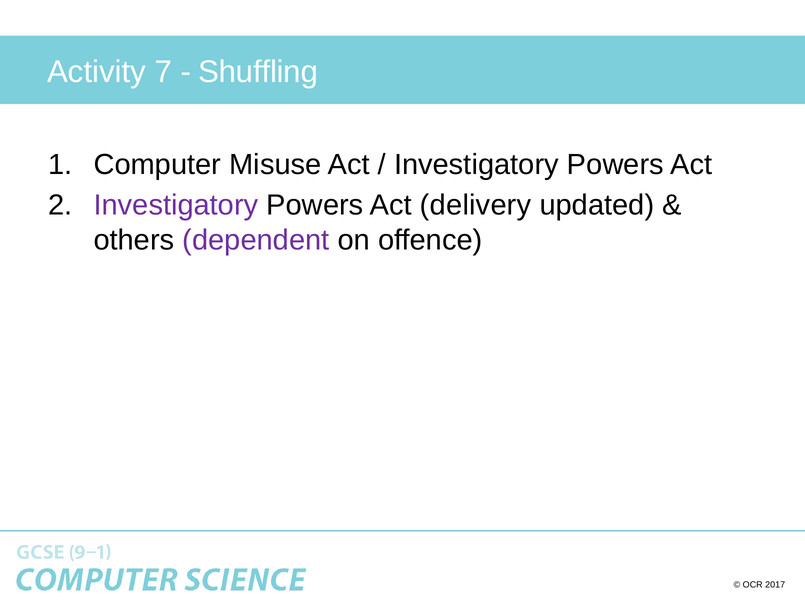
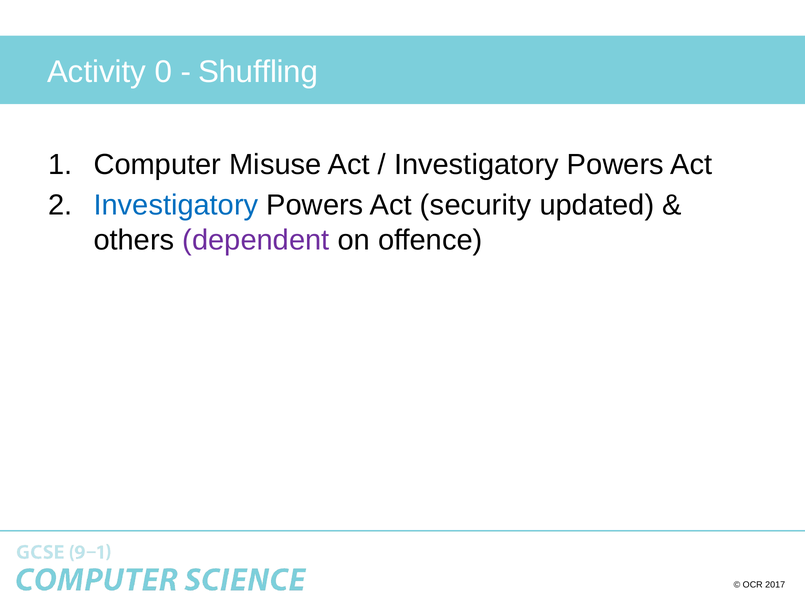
7: 7 -> 0
Investigatory at (176, 205) colour: purple -> blue
delivery: delivery -> security
